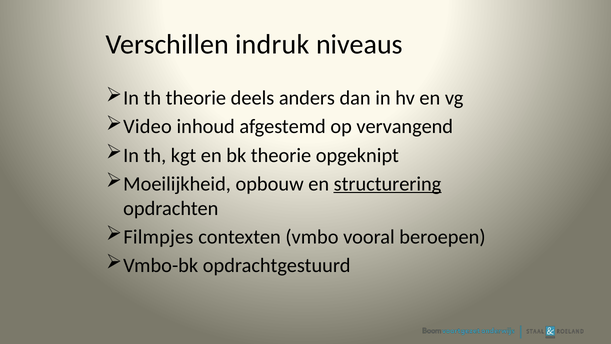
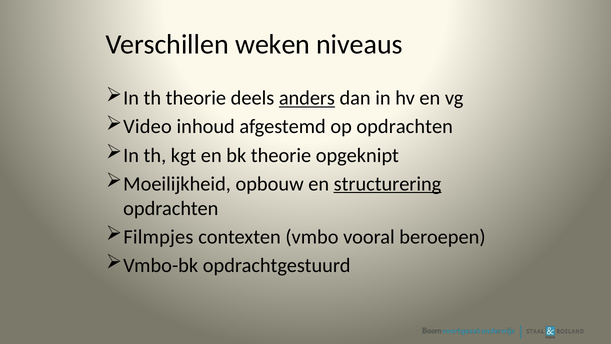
indruk: indruk -> weken
anders underline: none -> present
op vervangend: vervangend -> opdrachten
